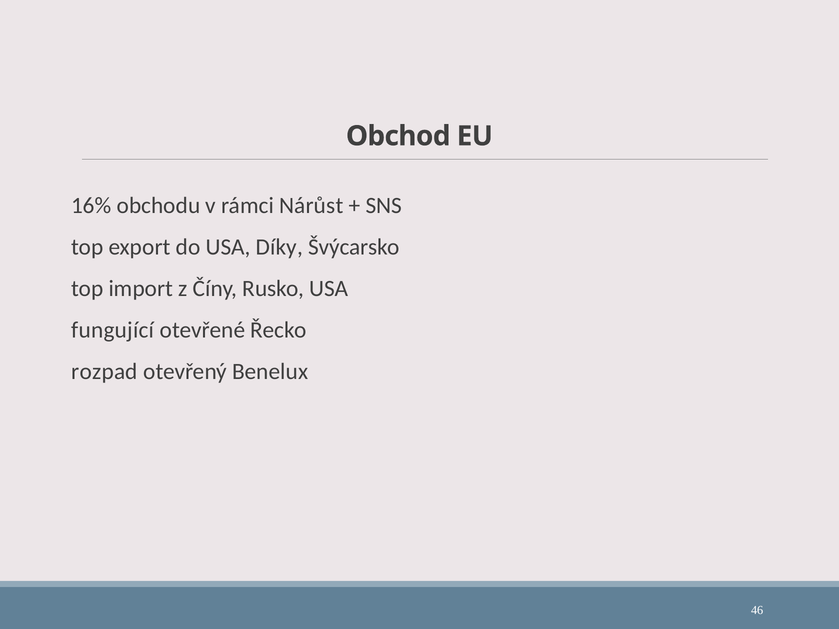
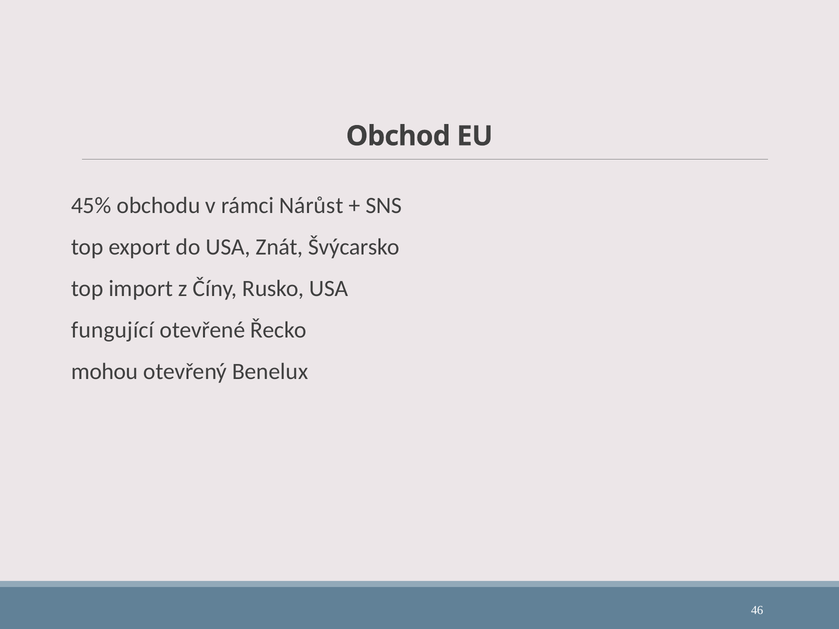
16%: 16% -> 45%
Díky: Díky -> Znát
rozpad: rozpad -> mohou
